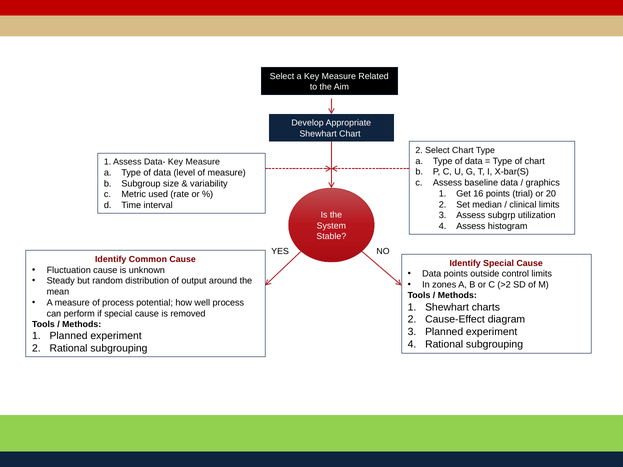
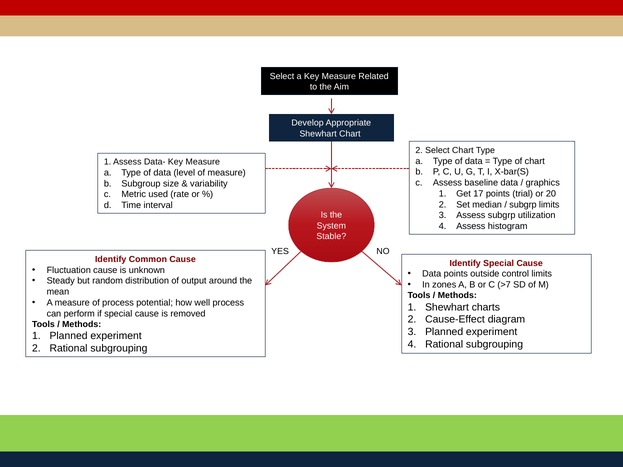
16: 16 -> 17
clinical at (523, 205): clinical -> subgrp
>2: >2 -> >7
